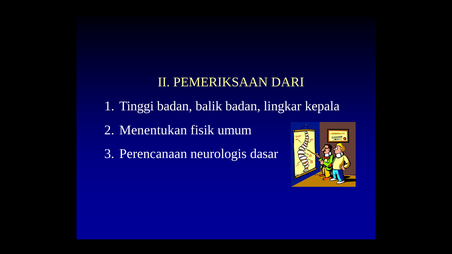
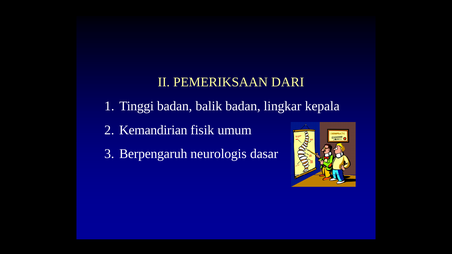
Menentukan: Menentukan -> Kemandirian
Perencanaan: Perencanaan -> Berpengaruh
